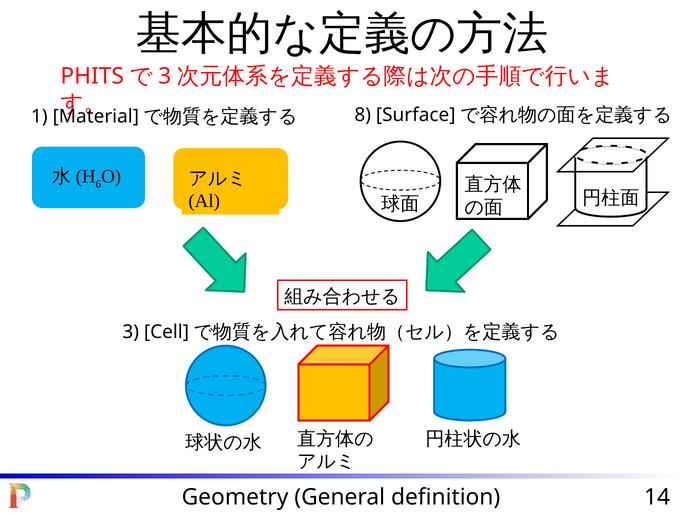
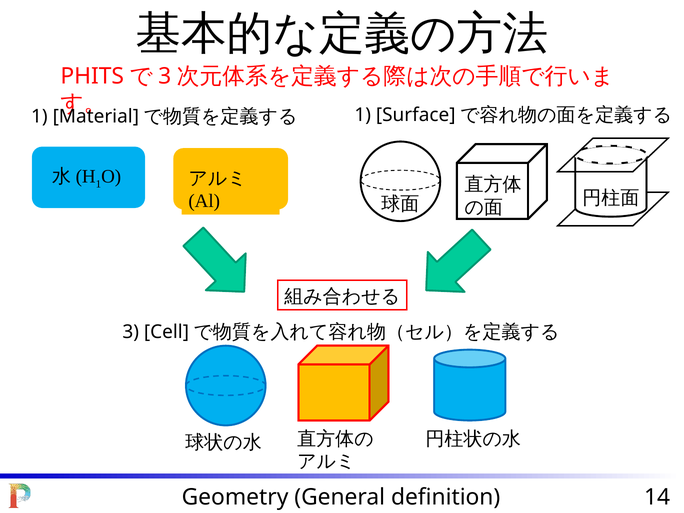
8 at (363, 115): 8 -> 1
6 at (98, 184): 6 -> 1
